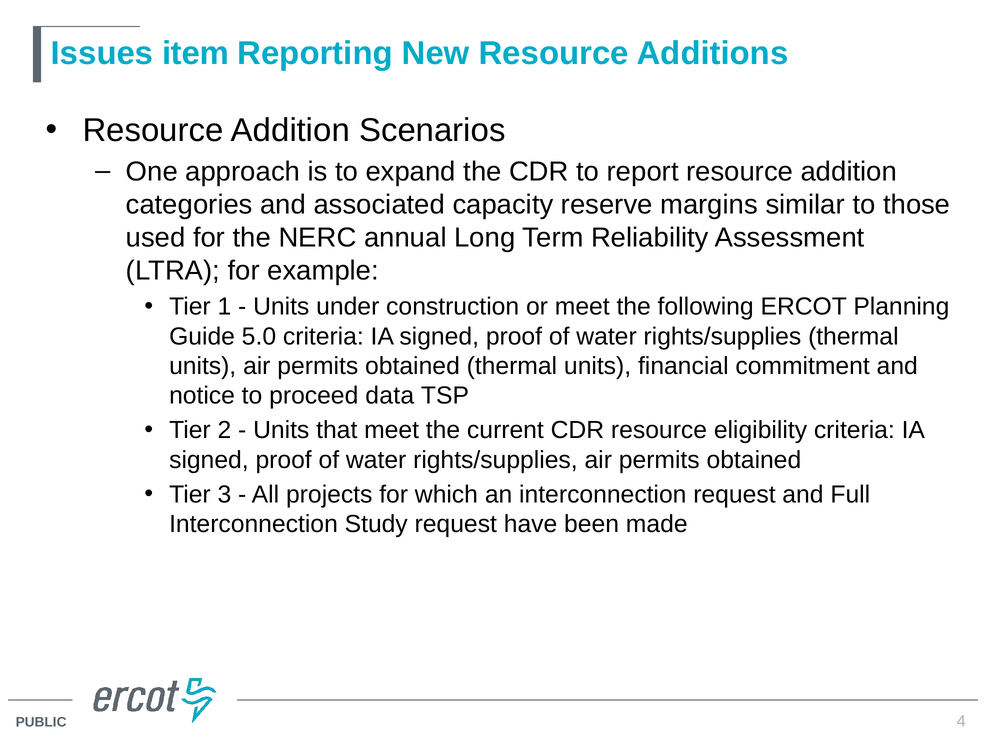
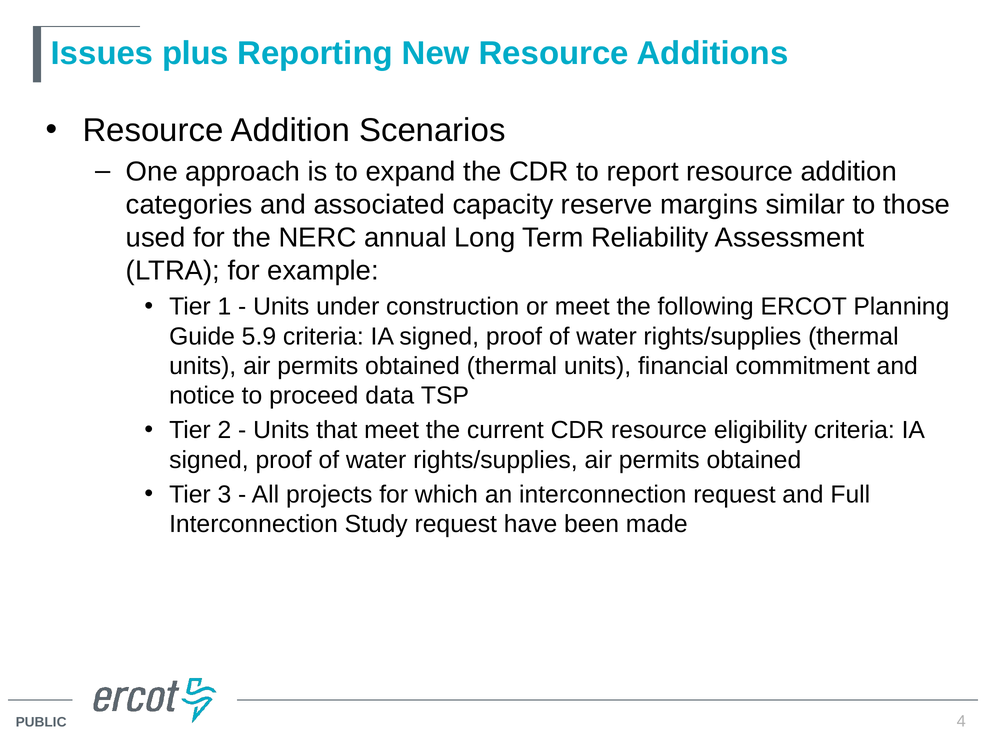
item: item -> plus
5.0: 5.0 -> 5.9
